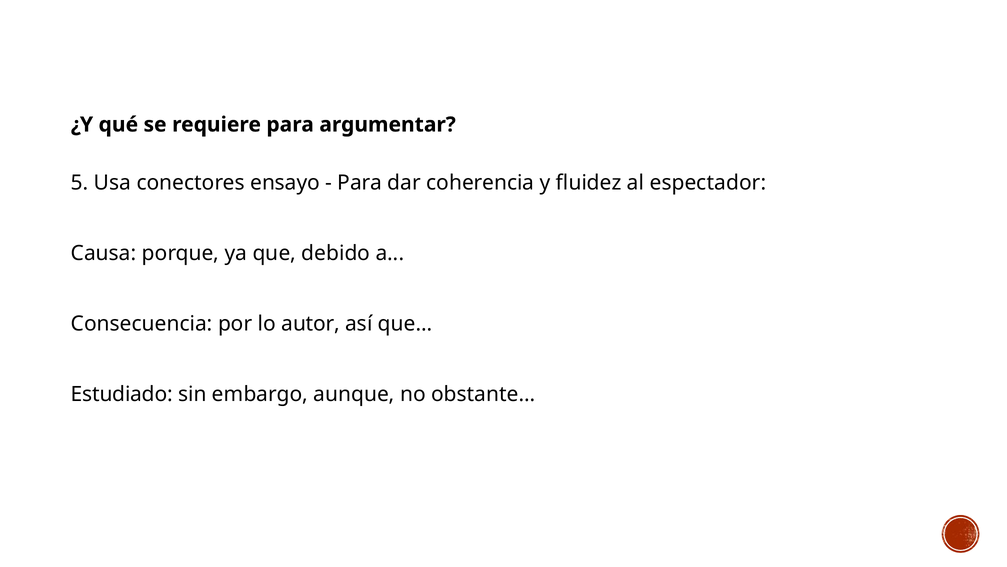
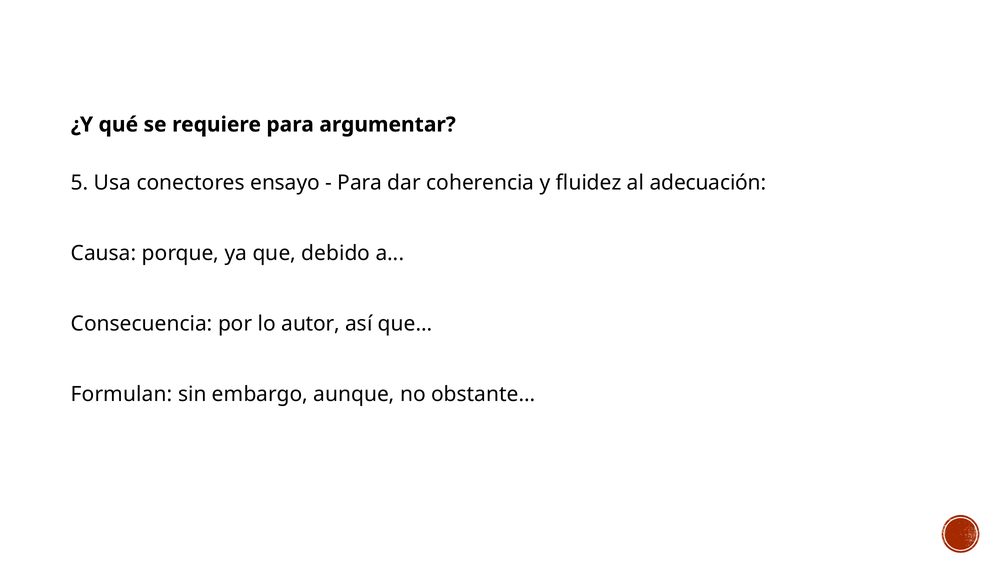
espectador: espectador -> adecuación
Estudiado: Estudiado -> Formulan
